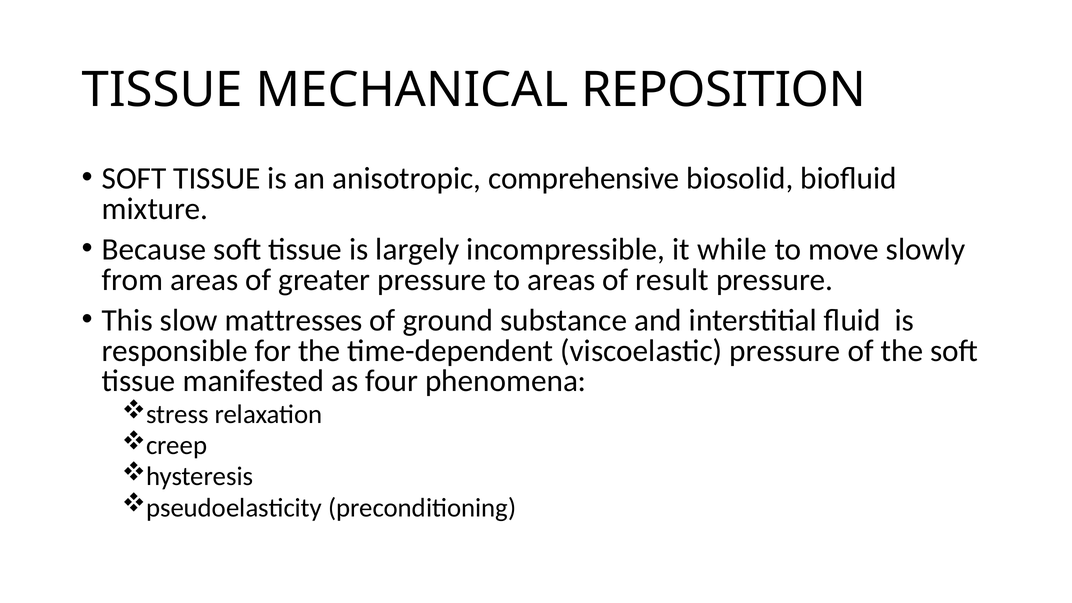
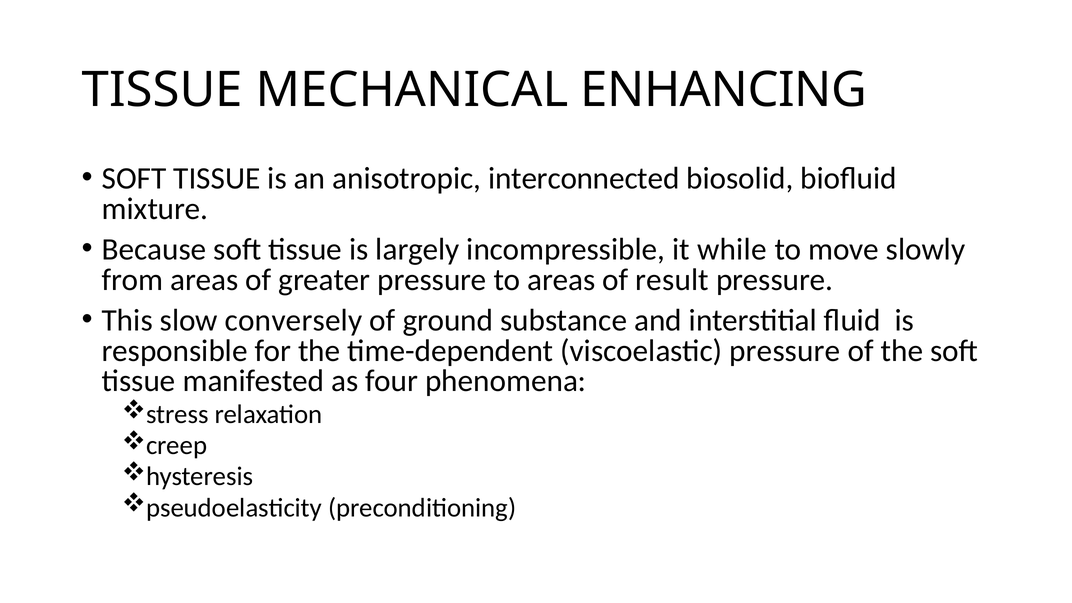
REPOSITION: REPOSITION -> ENHANCING
comprehensive: comprehensive -> interconnected
mattresses: mattresses -> conversely
